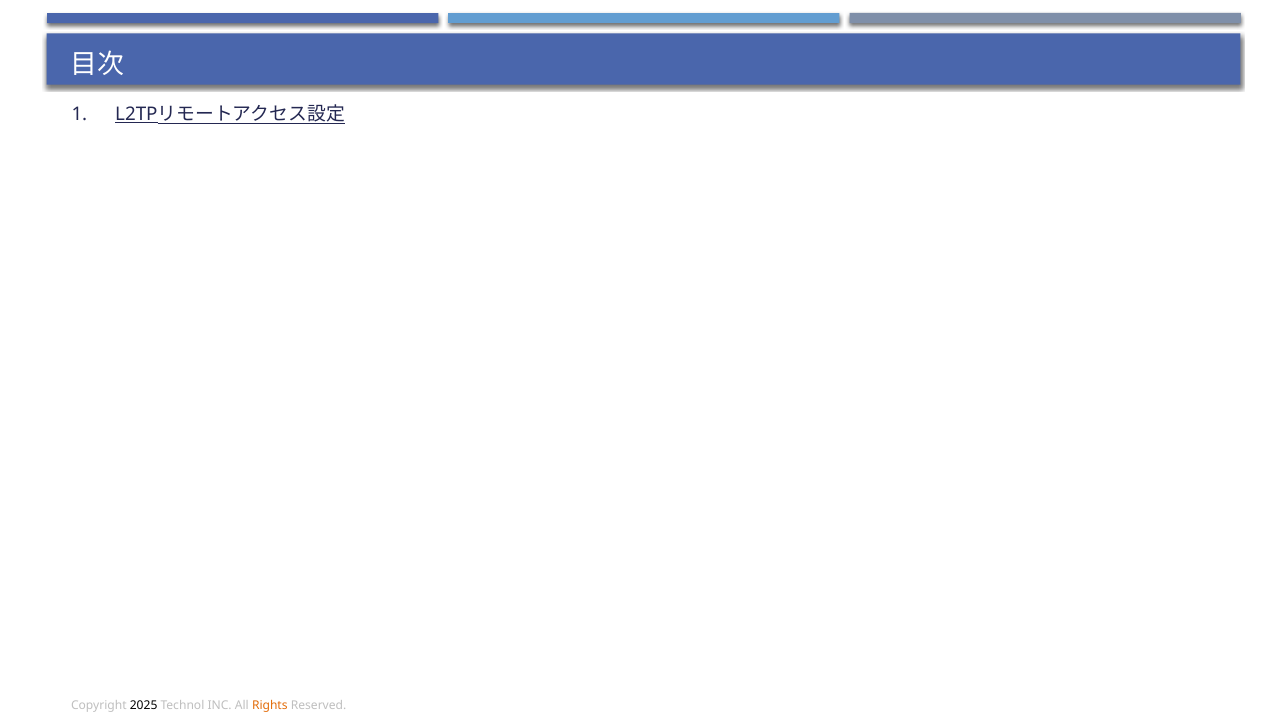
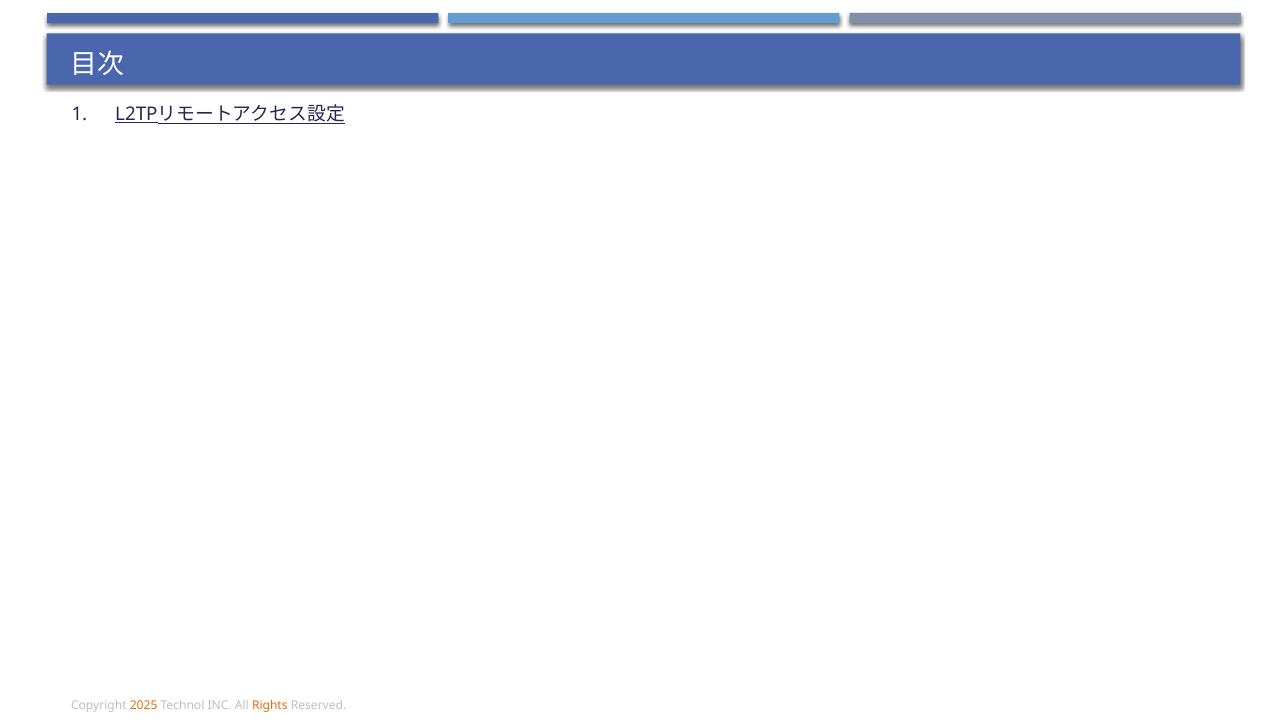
2025 colour: black -> orange
